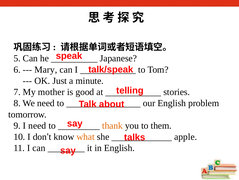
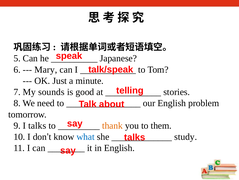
mother: mother -> sounds
I need: need -> talks
what colour: orange -> blue
apple: apple -> study
